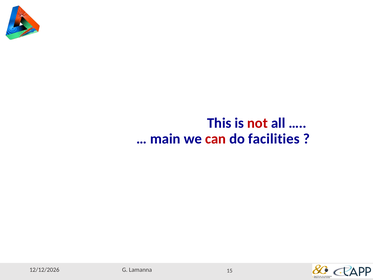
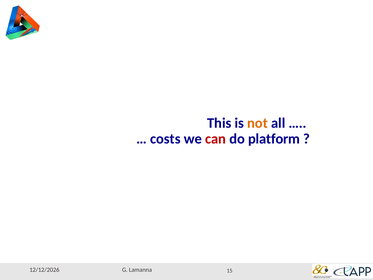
not colour: red -> orange
main: main -> costs
facilities: facilities -> platform
